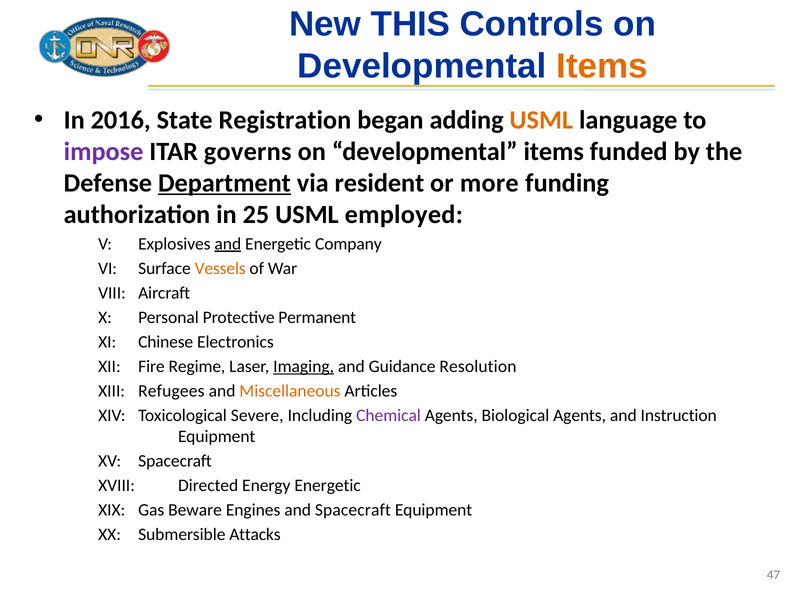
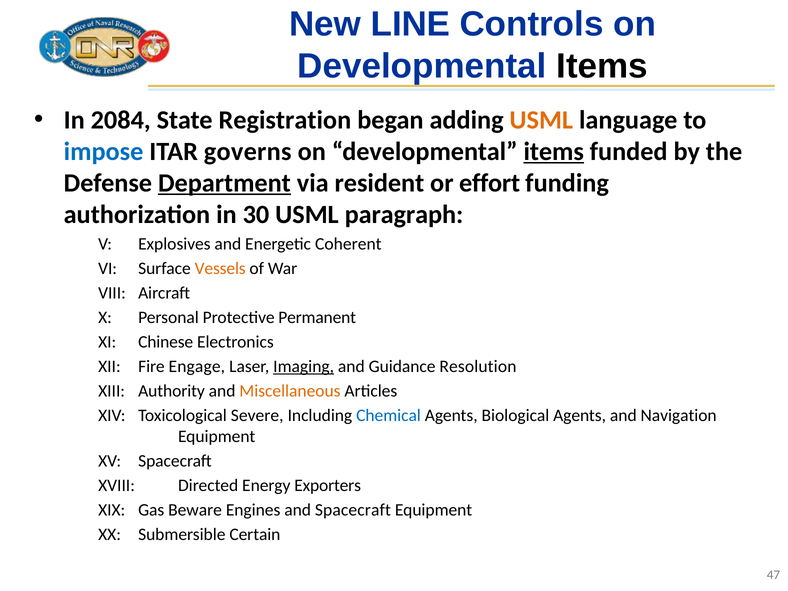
THIS: THIS -> LINE
Items at (602, 66) colour: orange -> black
2016: 2016 -> 2084
impose colour: purple -> blue
items at (554, 152) underline: none -> present
more: more -> effort
25: 25 -> 30
employed: employed -> paragraph
and at (228, 244) underline: present -> none
Company: Company -> Coherent
Regime: Regime -> Engage
Refugees: Refugees -> Authority
Chemical colour: purple -> blue
Instruction: Instruction -> Navigation
Energy Energetic: Energetic -> Exporters
Attacks: Attacks -> Certain
